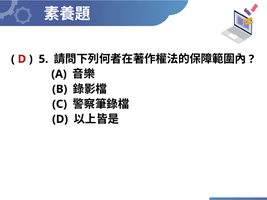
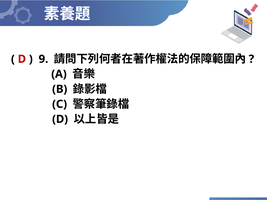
5: 5 -> 9
